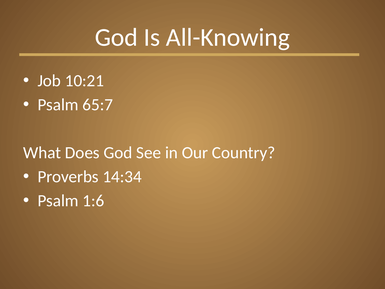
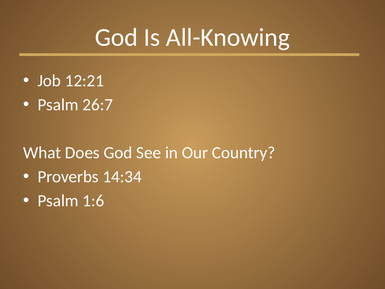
10:21: 10:21 -> 12:21
65:7: 65:7 -> 26:7
